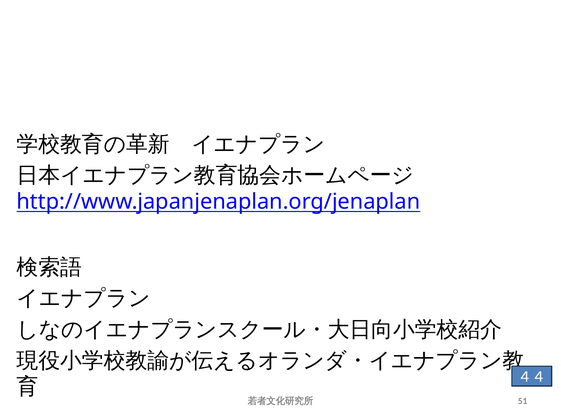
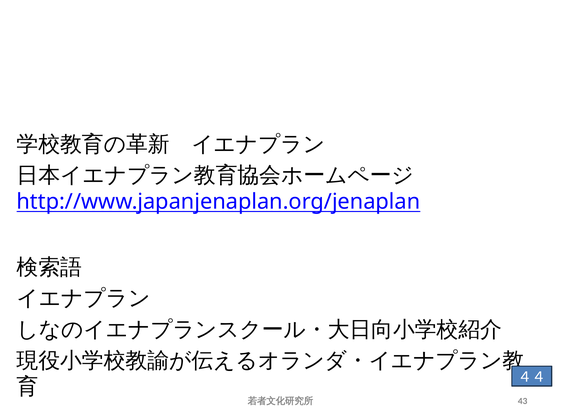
51: 51 -> 43
